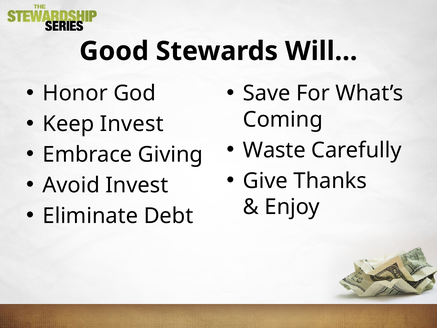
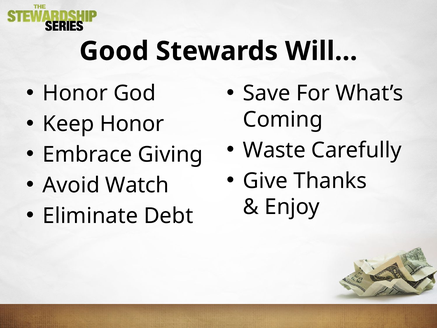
Keep Invest: Invest -> Honor
Avoid Invest: Invest -> Watch
